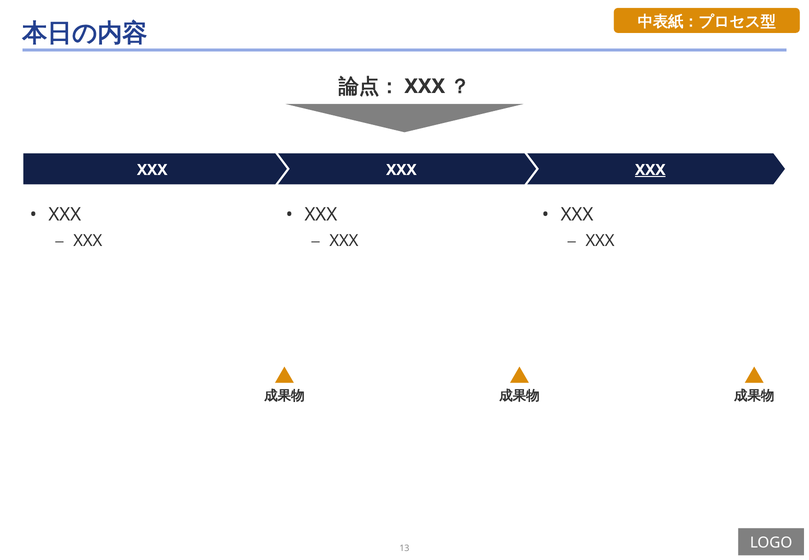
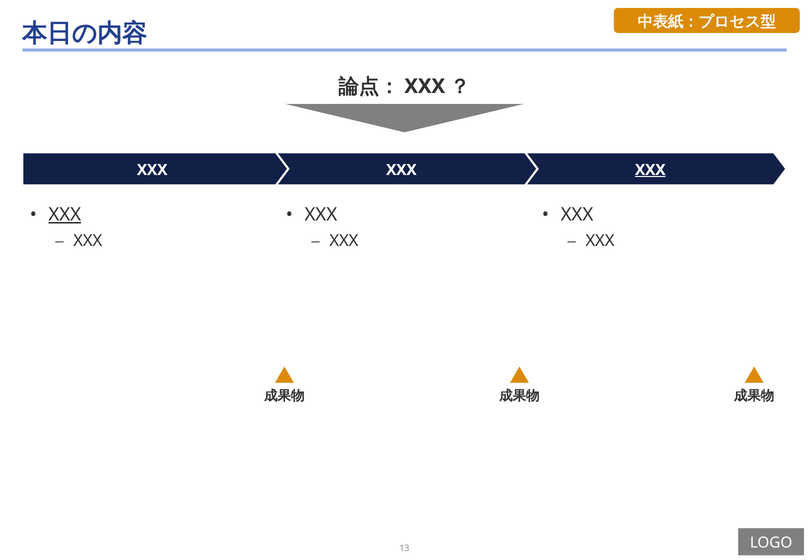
XXX at (65, 215) underline: none -> present
